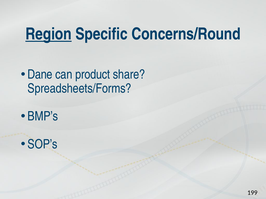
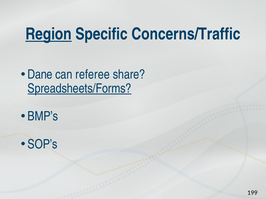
Concerns/Round: Concerns/Round -> Concerns/Traffic
product: product -> referee
Spreadsheets/Forms underline: none -> present
